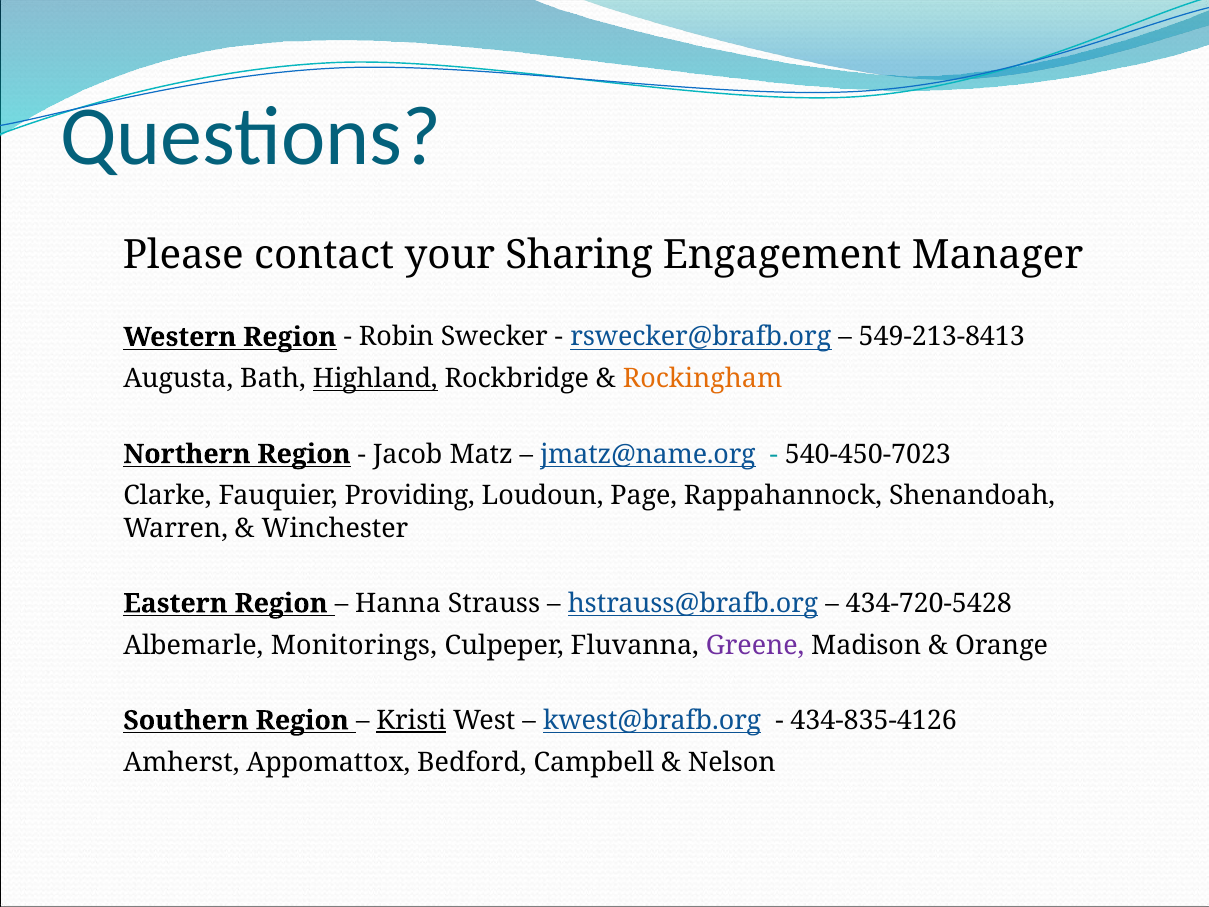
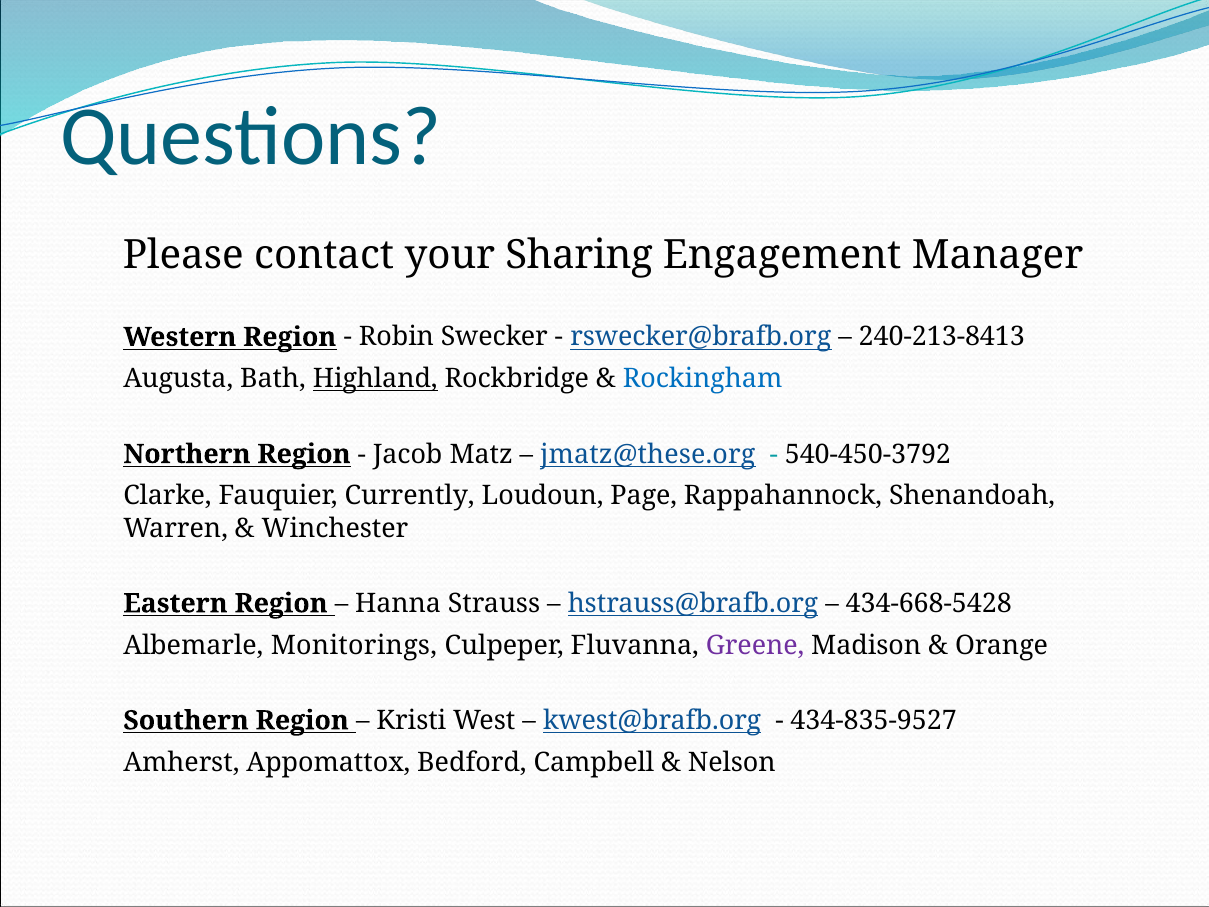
549-213-8413: 549-213-8413 -> 240-213-8413
Rockingham colour: orange -> blue
jmatz@name.org: jmatz@name.org -> jmatz@these.org
540-450-7023: 540-450-7023 -> 540-450-3792
Providing: Providing -> Currently
434-720-5428: 434-720-5428 -> 434-668-5428
Kristi underline: present -> none
434-835-4126: 434-835-4126 -> 434-835-9527
